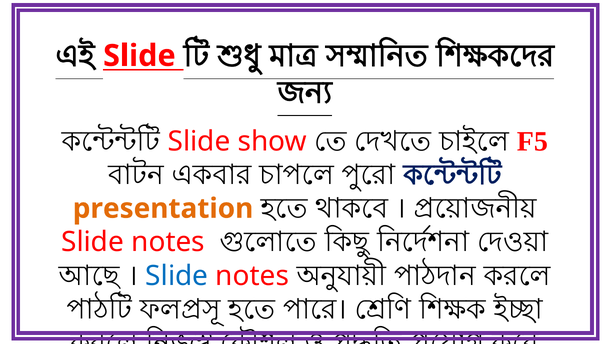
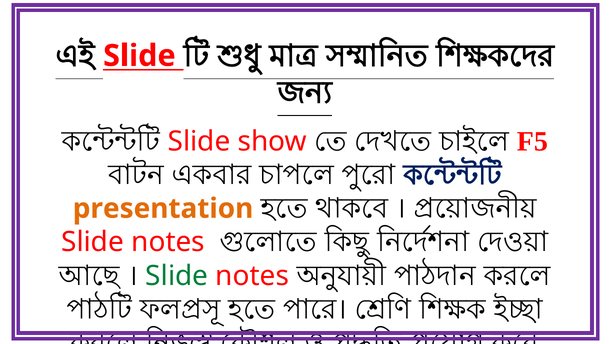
Slide at (177, 276) colour: blue -> green
